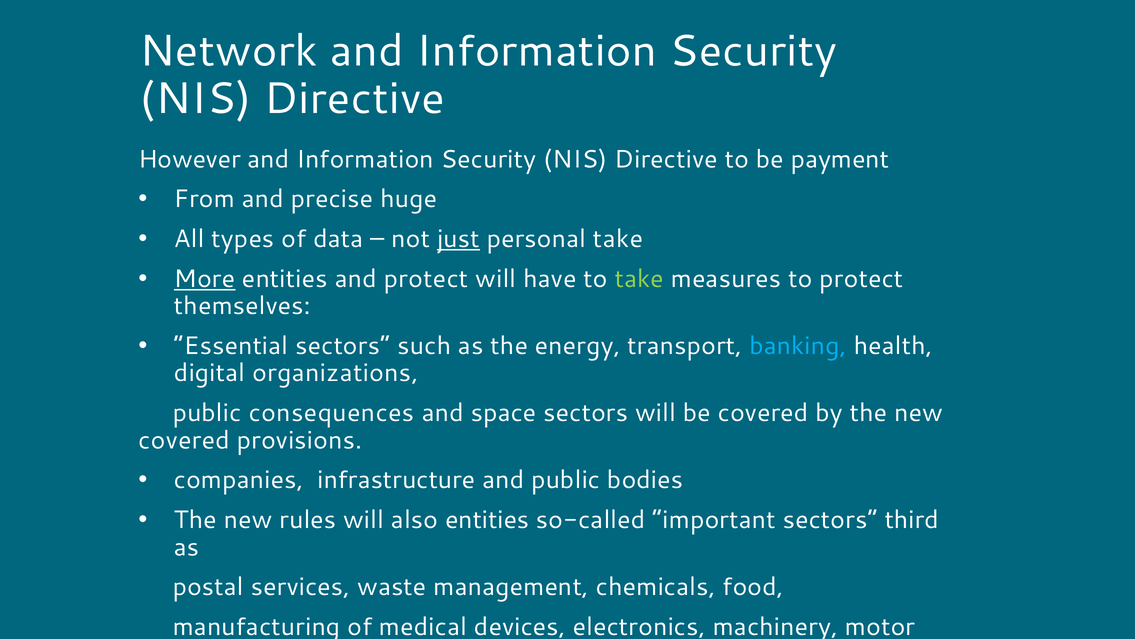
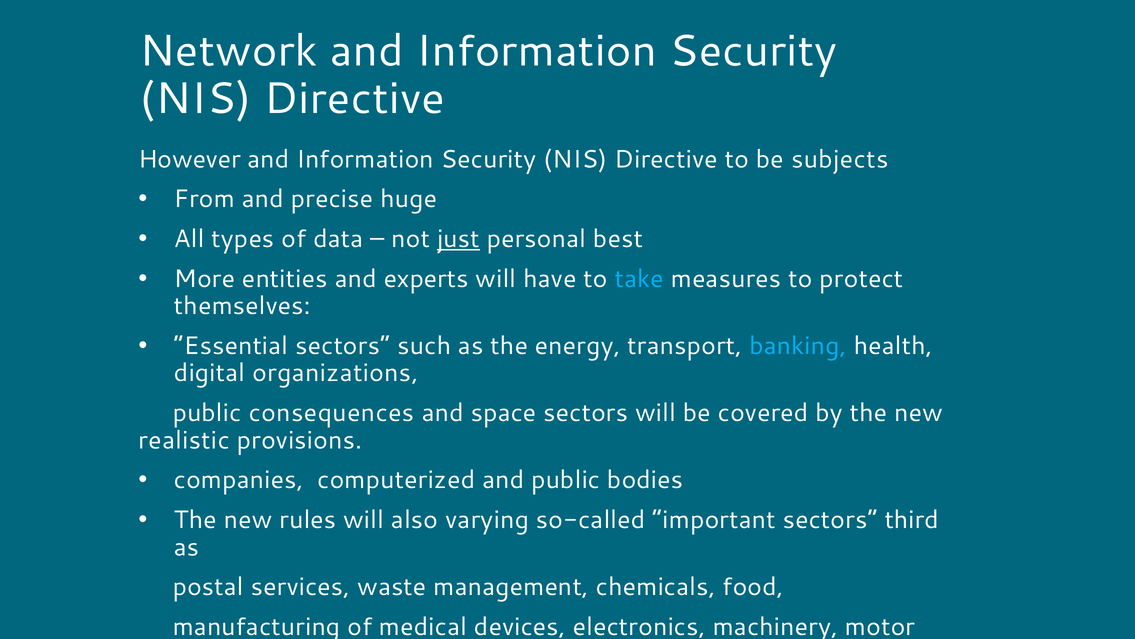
payment: payment -> subjects
personal take: take -> best
More underline: present -> none
and protect: protect -> experts
take at (639, 279) colour: light green -> light blue
covered at (184, 440): covered -> realistic
infrastructure: infrastructure -> computerized
also entities: entities -> varying
